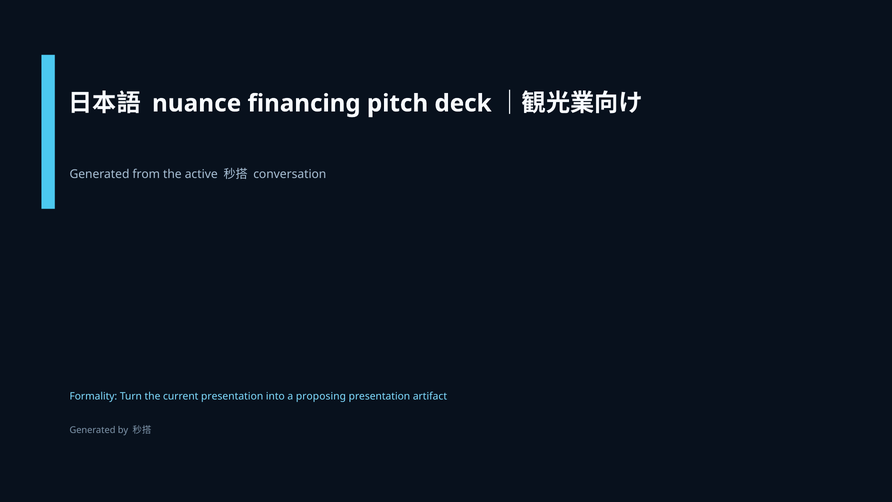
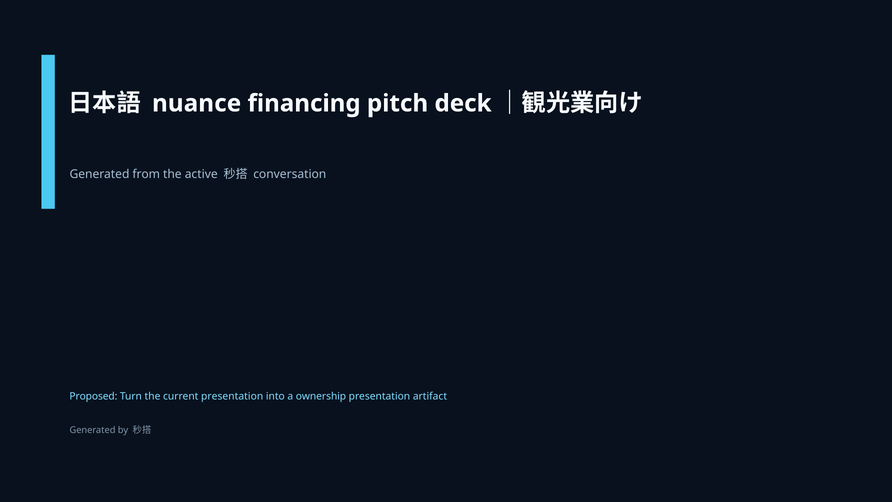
Formality: Formality -> Proposed
proposing: proposing -> ownership
